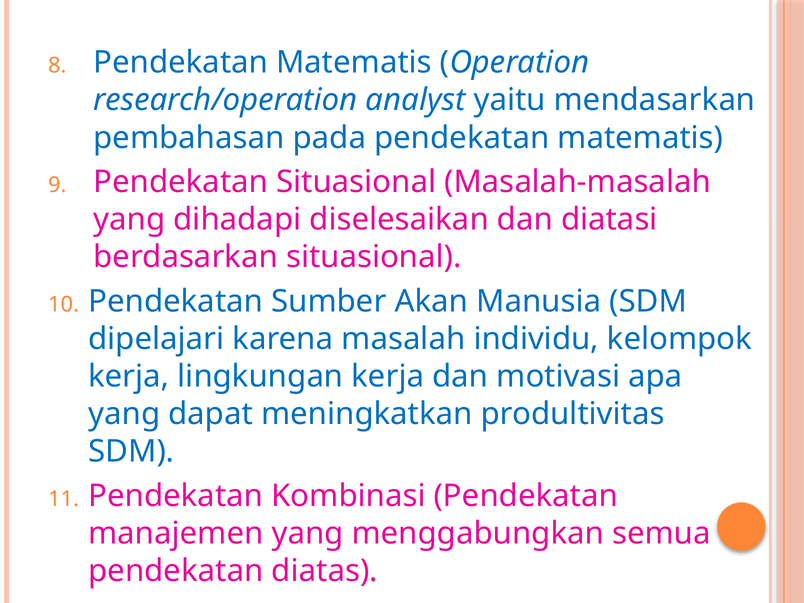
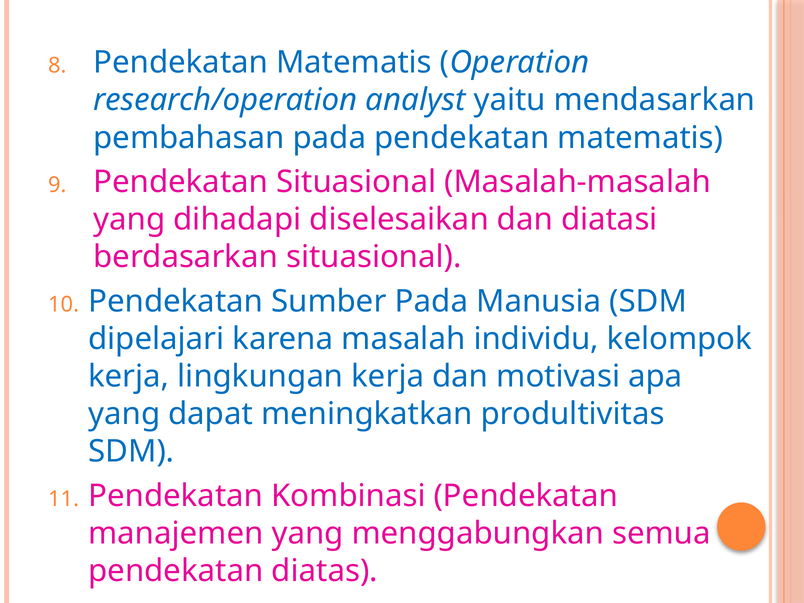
Sumber Akan: Akan -> Pada
